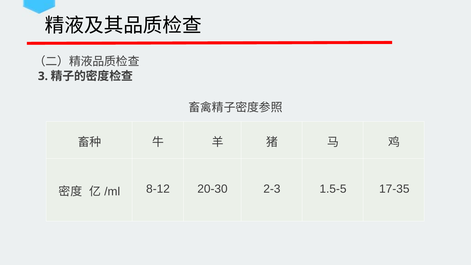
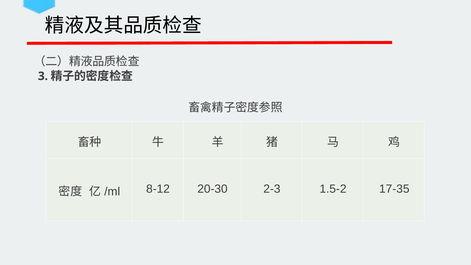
1.5-5: 1.5-5 -> 1.5-2
